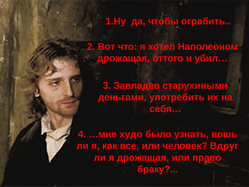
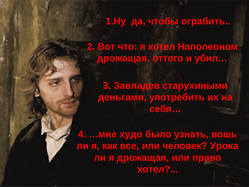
Вдруг: Вдруг -> Урока
браку at (158, 169): браку -> хотел
